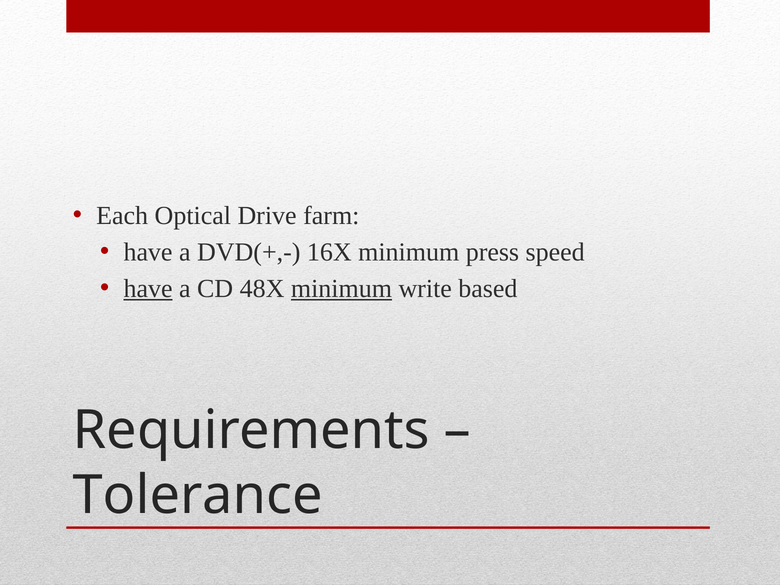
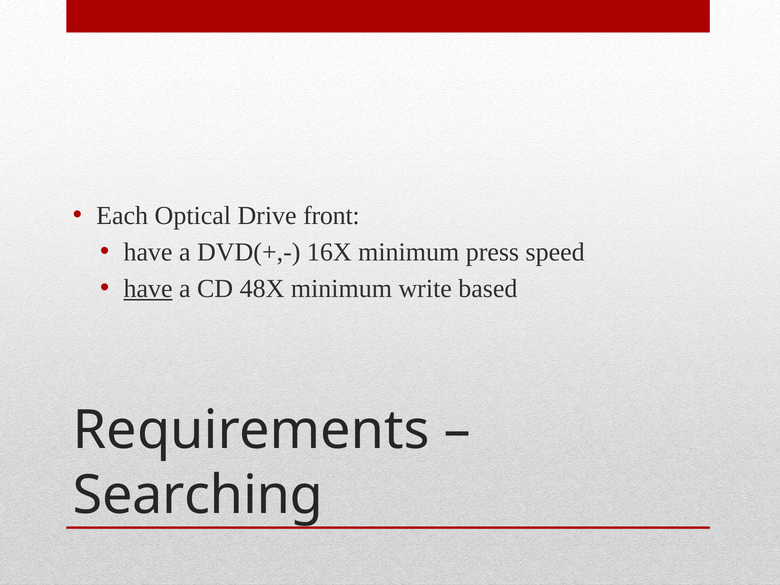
farm: farm -> front
minimum at (341, 288) underline: present -> none
Tolerance: Tolerance -> Searching
